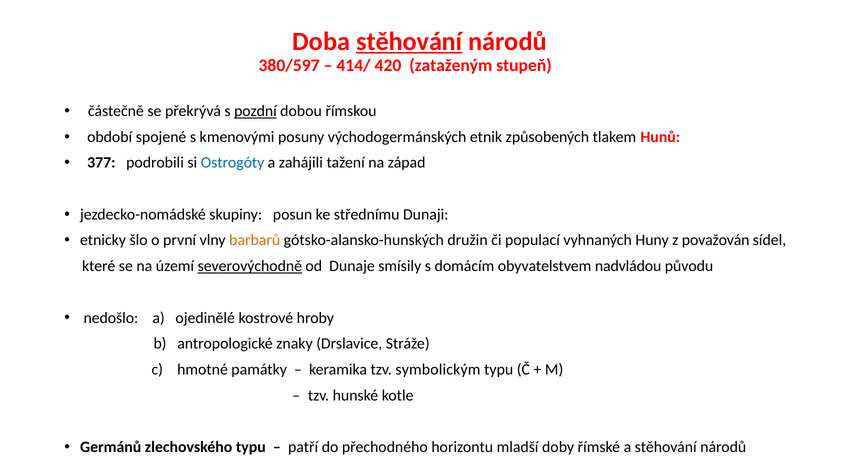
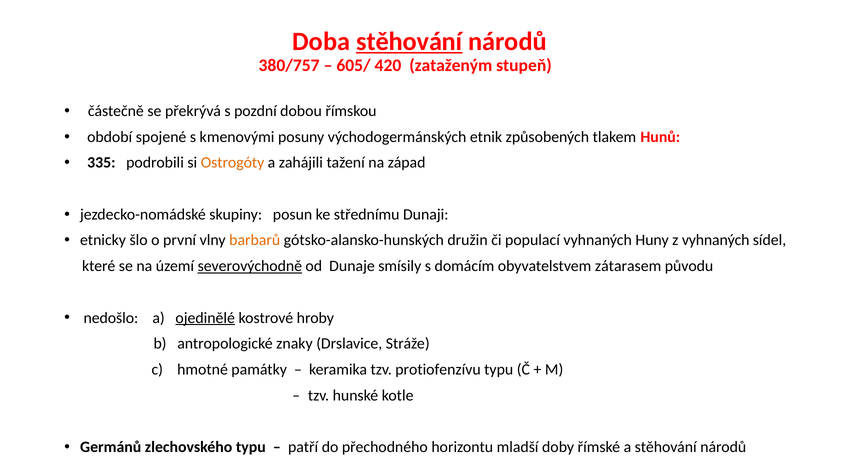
380/597: 380/597 -> 380/757
414/: 414/ -> 605/
pozdní underline: present -> none
377: 377 -> 335
Ostrogóty colour: blue -> orange
z považován: považován -> vyhnaných
nadvládou: nadvládou -> zátarasem
ojedinělé underline: none -> present
symbolickým: symbolickým -> protiofenzívu
